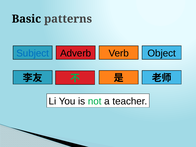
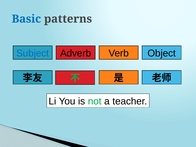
Basic colour: black -> blue
